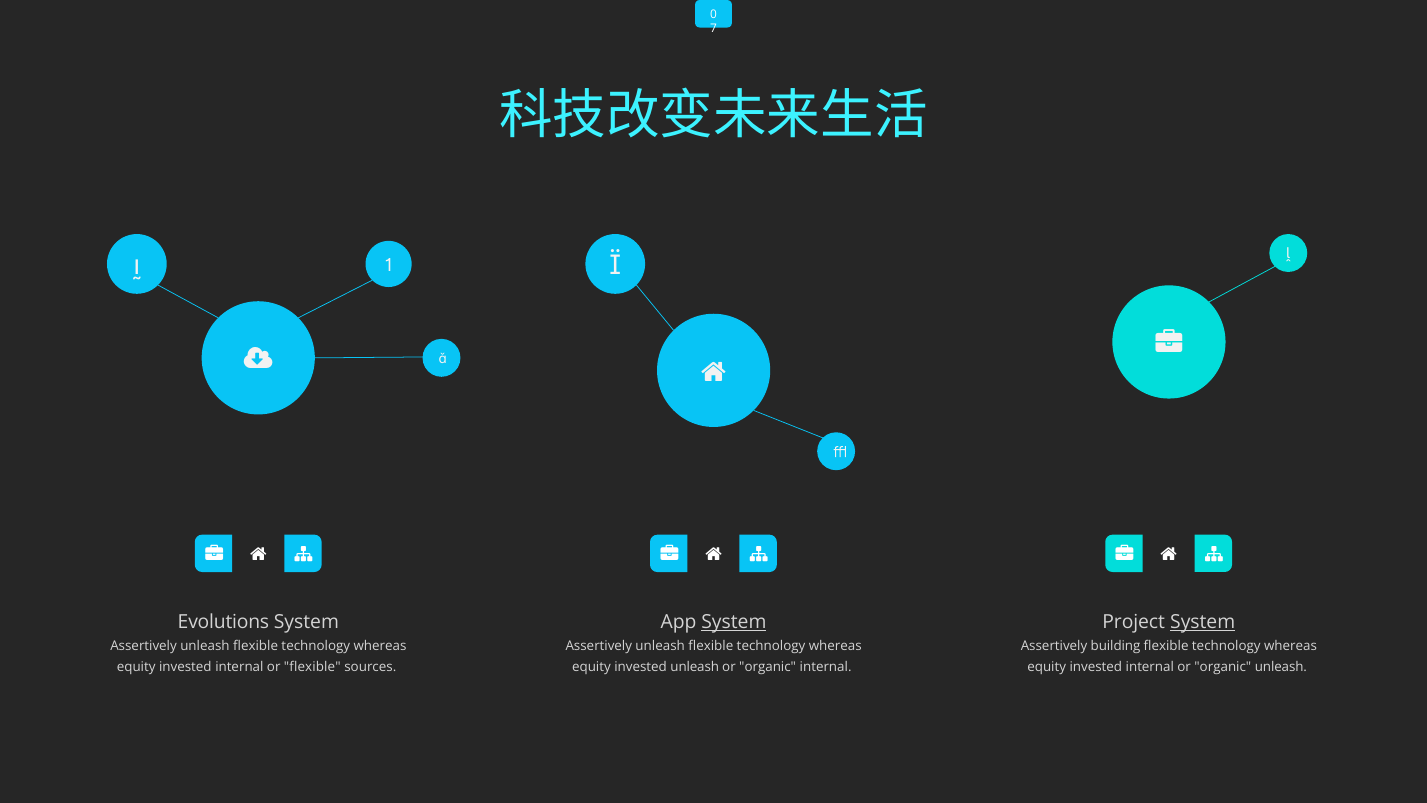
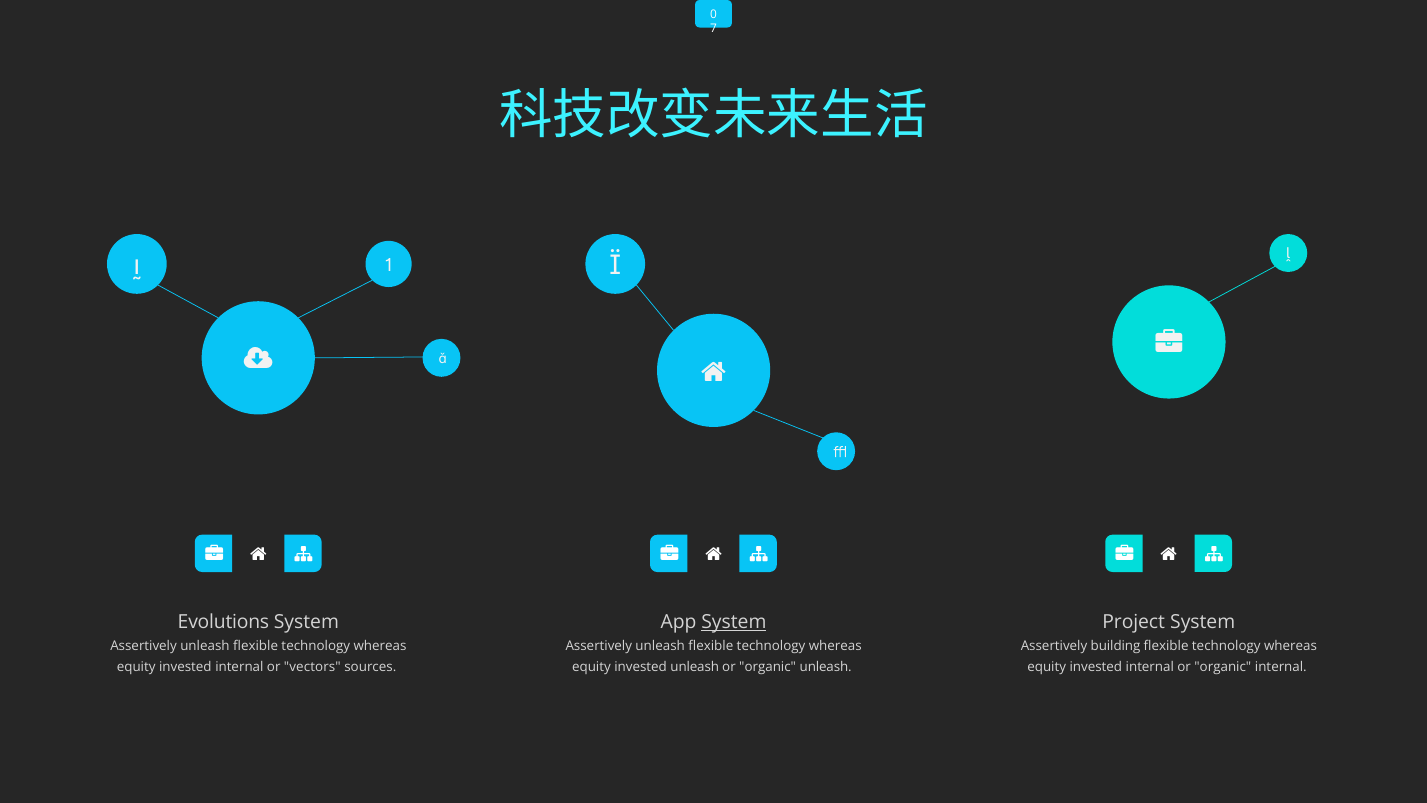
System at (1203, 622) underline: present -> none
or flexible: flexible -> vectors
organic unleash: unleash -> internal
organic internal: internal -> unleash
